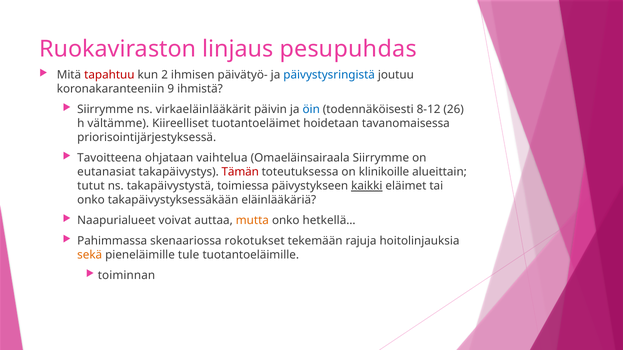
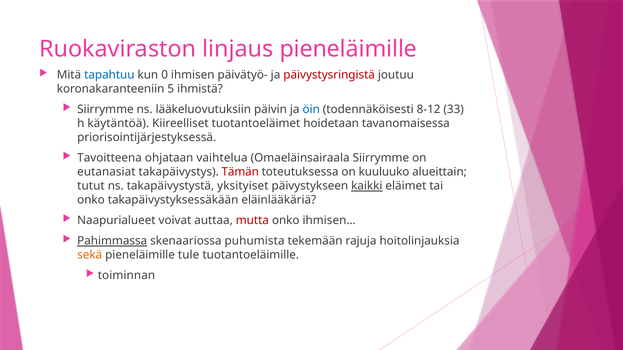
linjaus pesupuhdas: pesupuhdas -> pieneläimille
tapahtuu colour: red -> blue
2: 2 -> 0
päivystysringistä colour: blue -> red
9: 9 -> 5
virkaeläinlääkärit: virkaeläinlääkärit -> lääkeluovutuksiin
26: 26 -> 33
vältämme: vältämme -> käytäntöä
klinikoille: klinikoille -> kuuluuko
toimiessa: toimiessa -> yksityiset
mutta colour: orange -> red
hetkellä…: hetkellä… -> ihmisen…
Pahimmassa underline: none -> present
rokotukset: rokotukset -> puhumista
